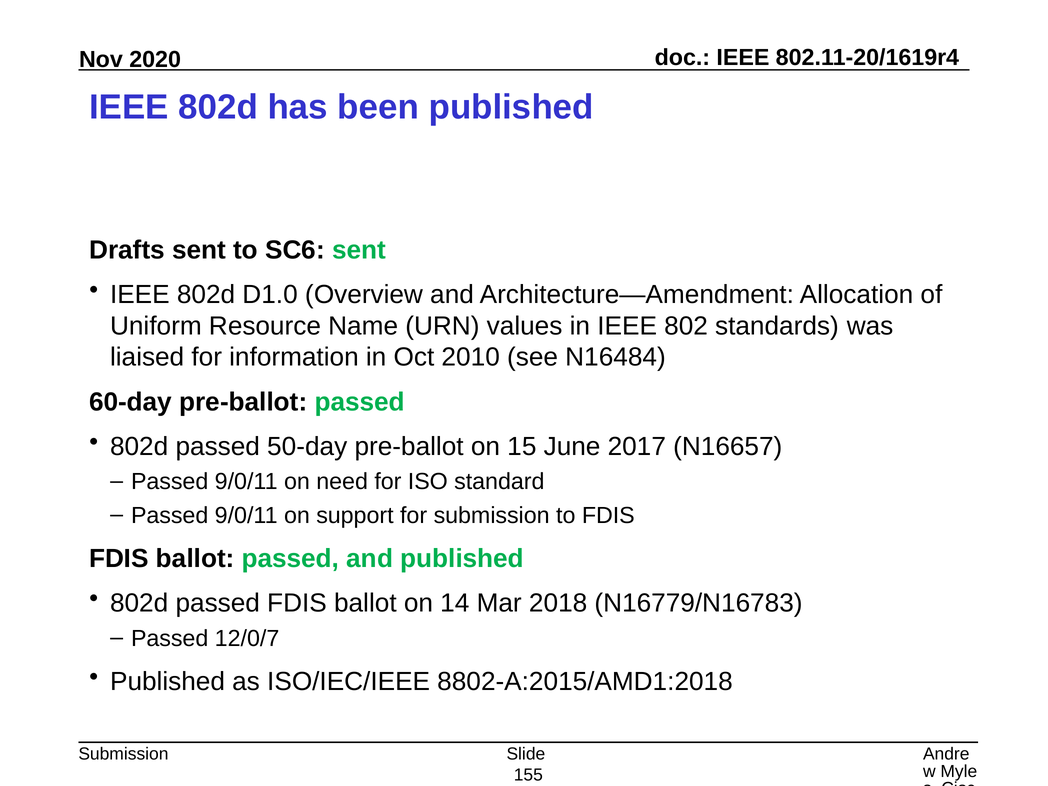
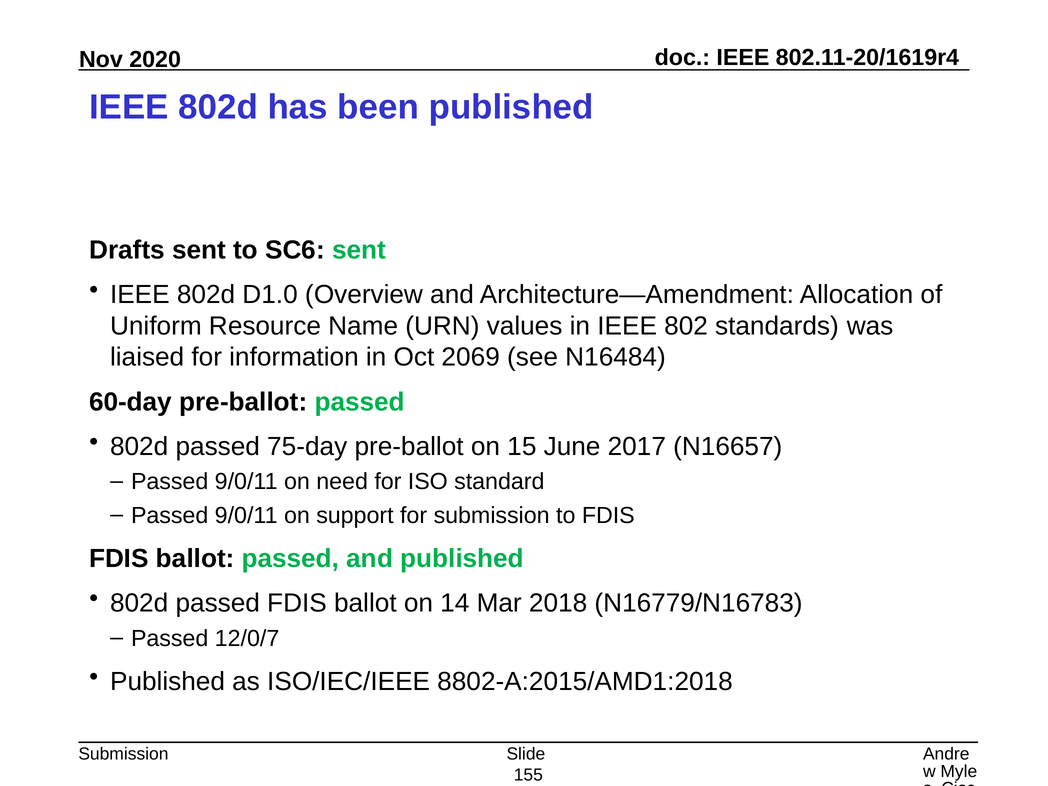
2010: 2010 -> 2069
50-day: 50-day -> 75-day
